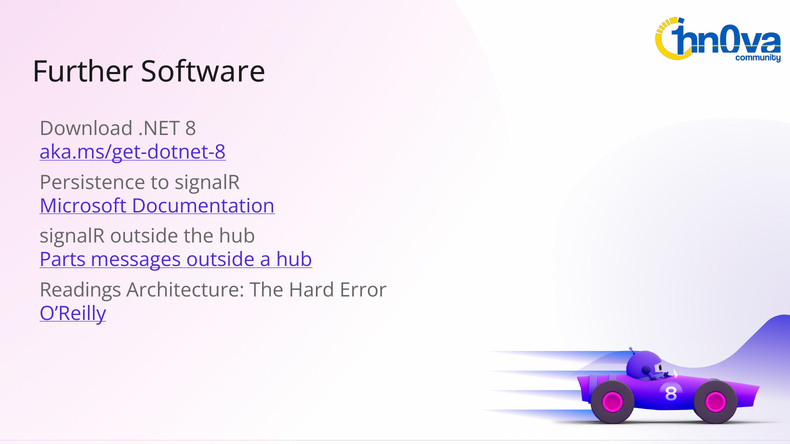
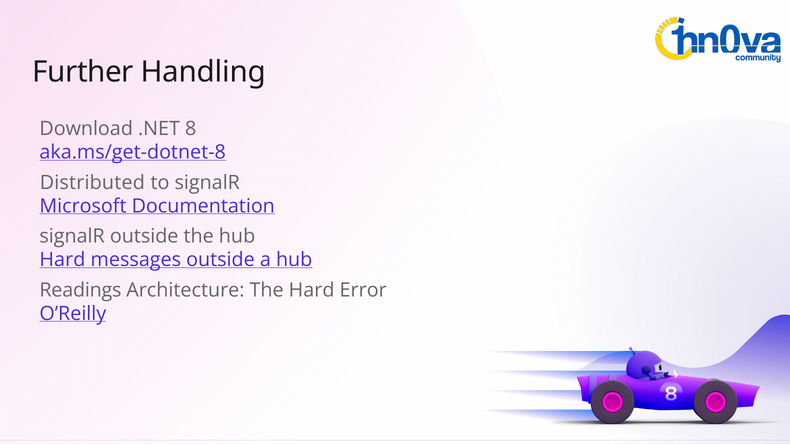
Software: Software -> Handling
Persistence: Persistence -> Distributed
Parts at (63, 260): Parts -> Hard
